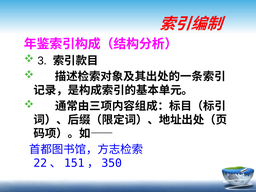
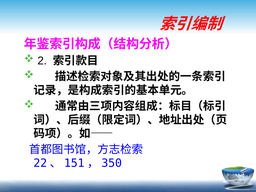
3: 3 -> 2
